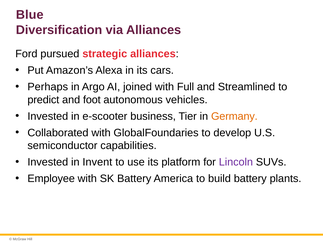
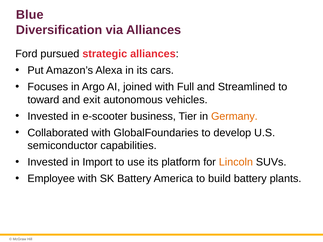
Perhaps: Perhaps -> Focuses
predict: predict -> toward
foot: foot -> exit
Invent: Invent -> Import
Lincoln colour: purple -> orange
